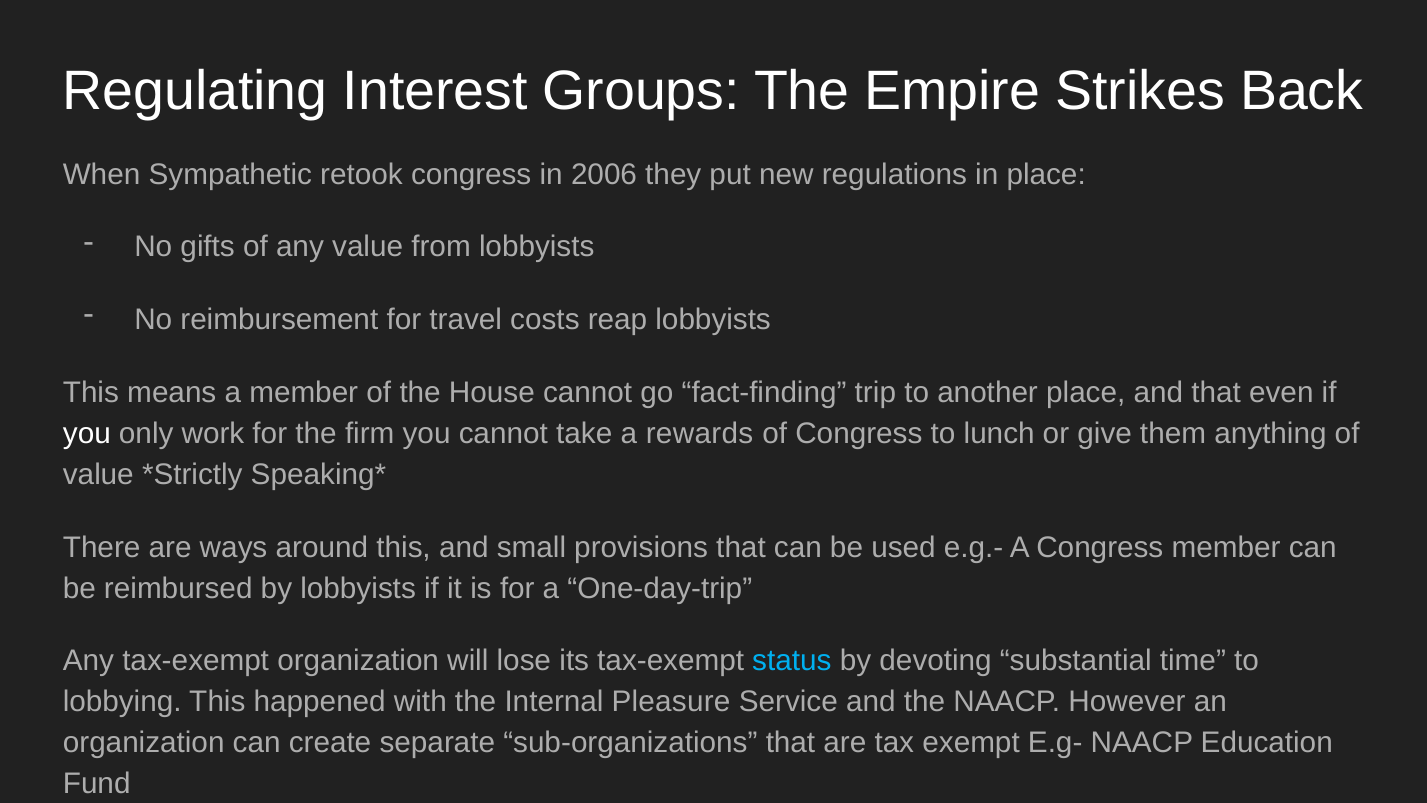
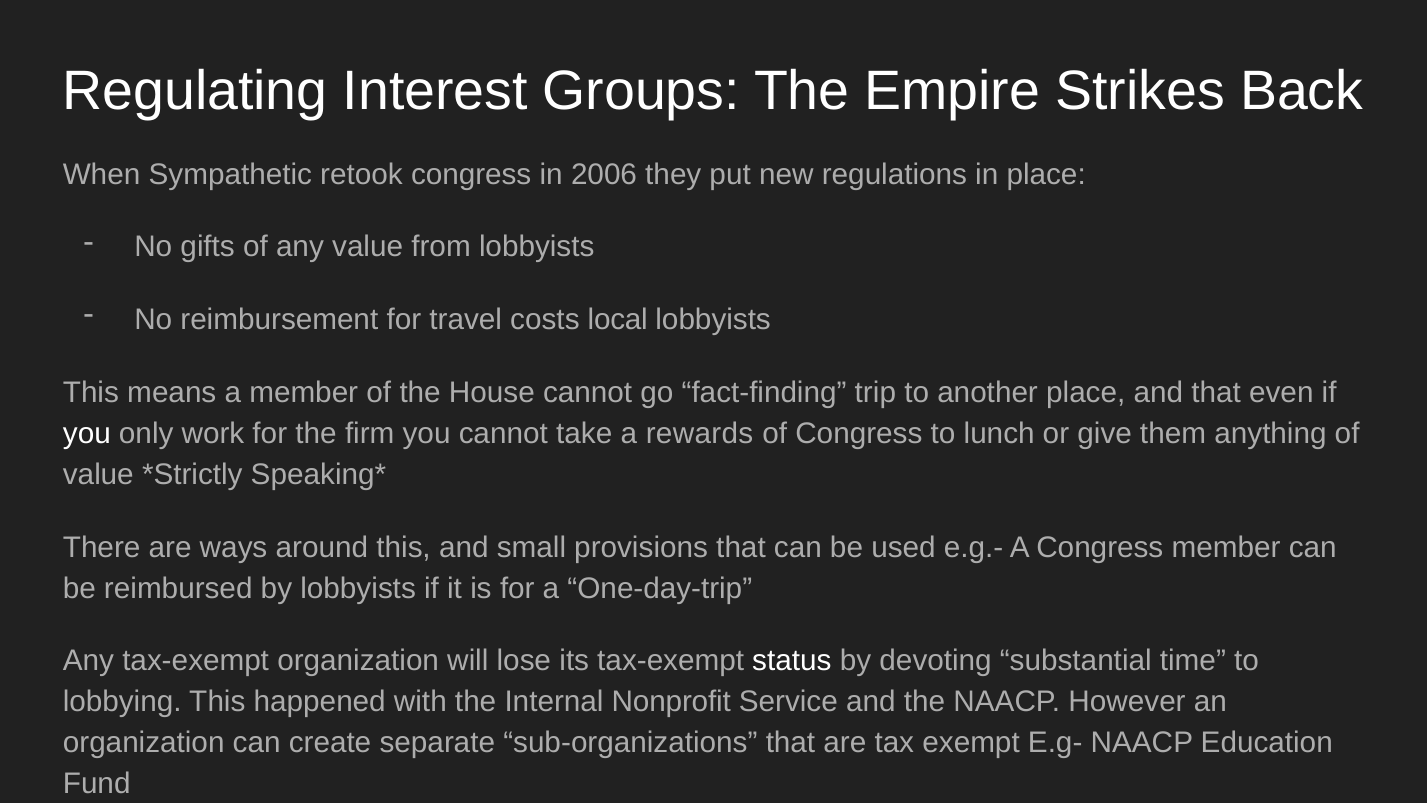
reap: reap -> local
status colour: light blue -> white
Pleasure: Pleasure -> Nonprofit
